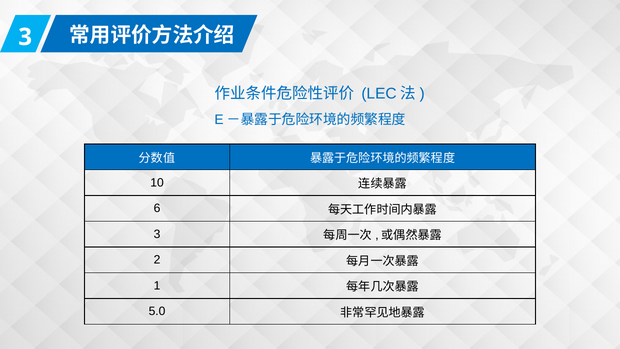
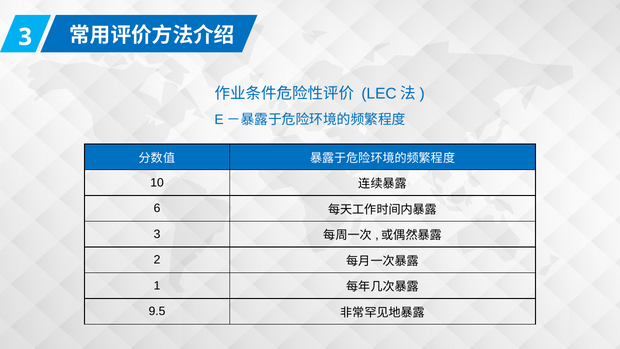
5.0: 5.0 -> 9.5
